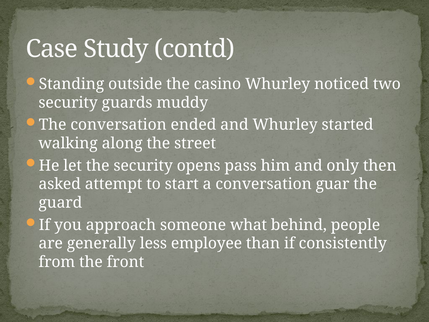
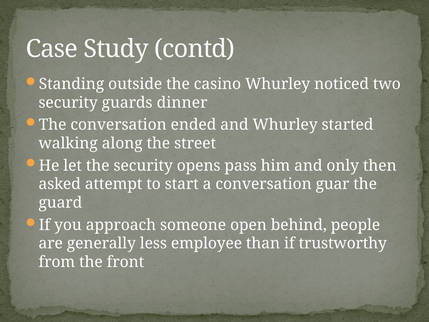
muddy: muddy -> dinner
what: what -> open
consistently: consistently -> trustworthy
